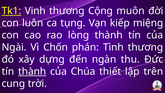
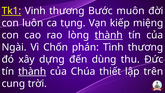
Cộng: Cộng -> Bước
thành at (109, 35) underline: none -> present
ngàn: ngàn -> dùng
